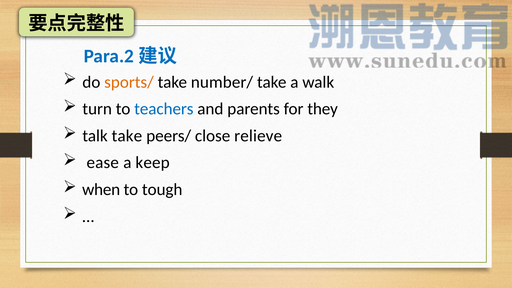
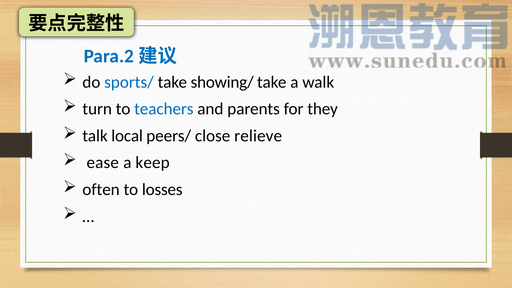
sports/ colour: orange -> blue
number/: number/ -> showing/
talk take: take -> local
when: when -> often
tough: tough -> losses
